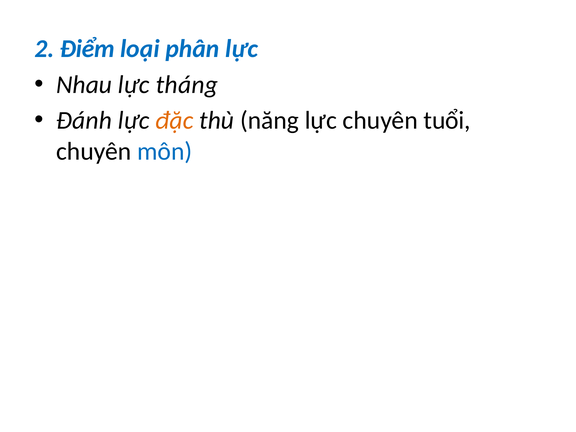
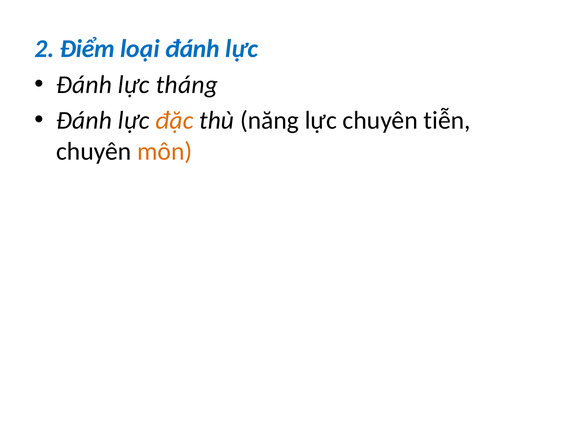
loại phân: phân -> đánh
Nhau at (84, 85): Nhau -> Đánh
tuổi: tuổi -> tiễn
môn colour: blue -> orange
